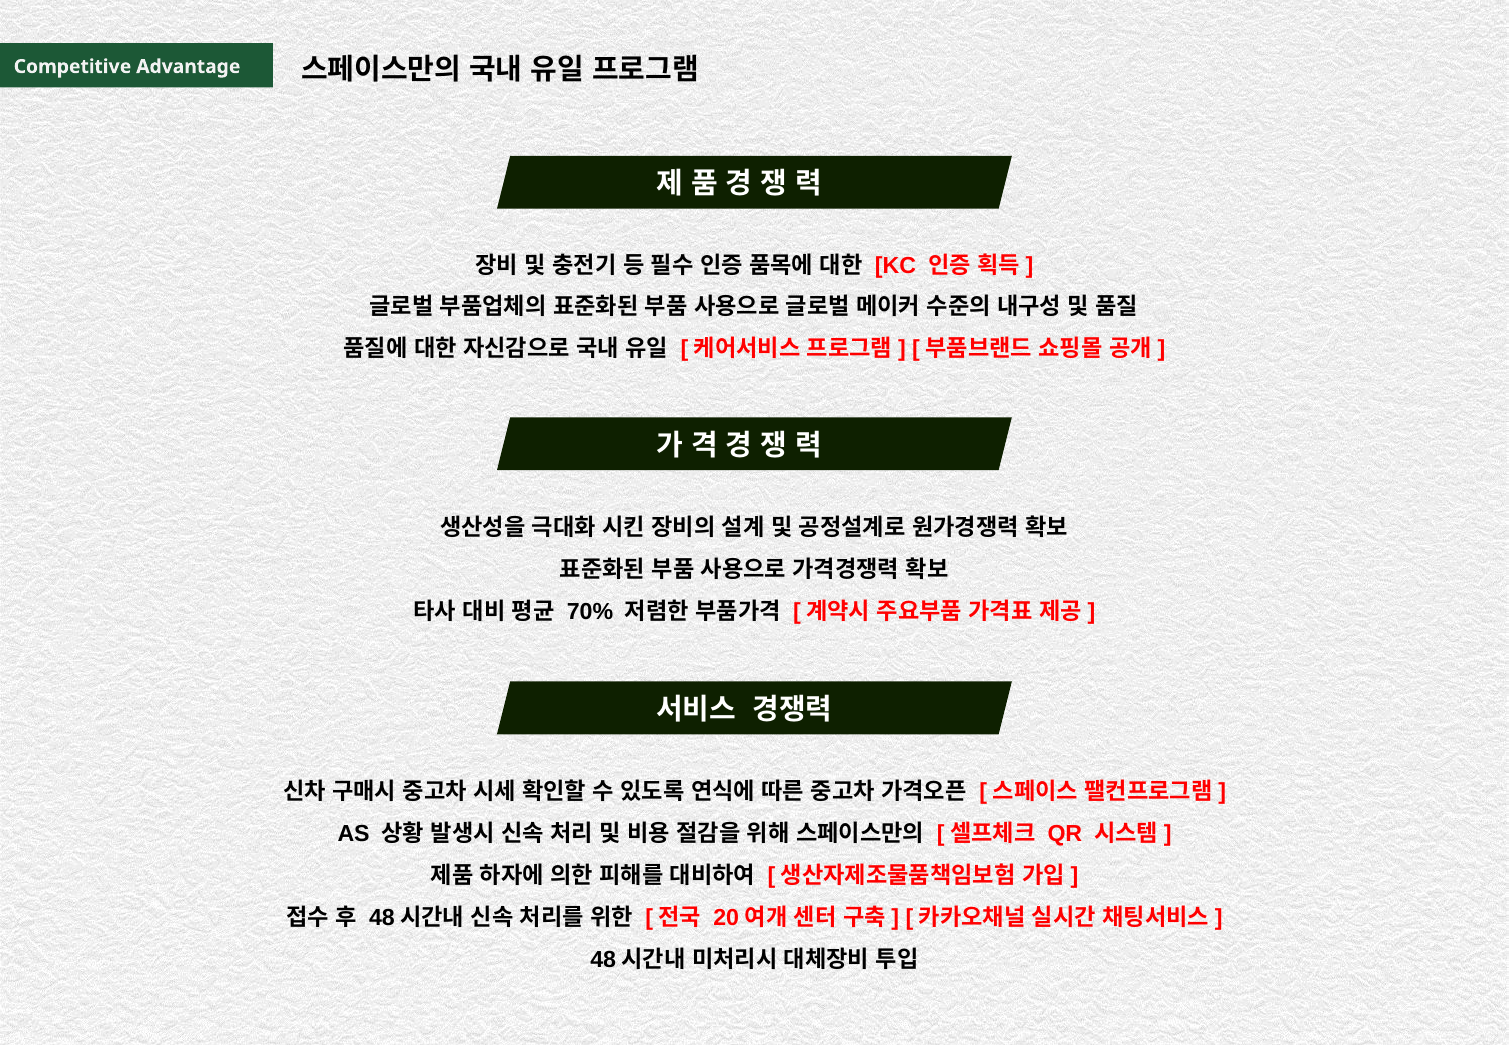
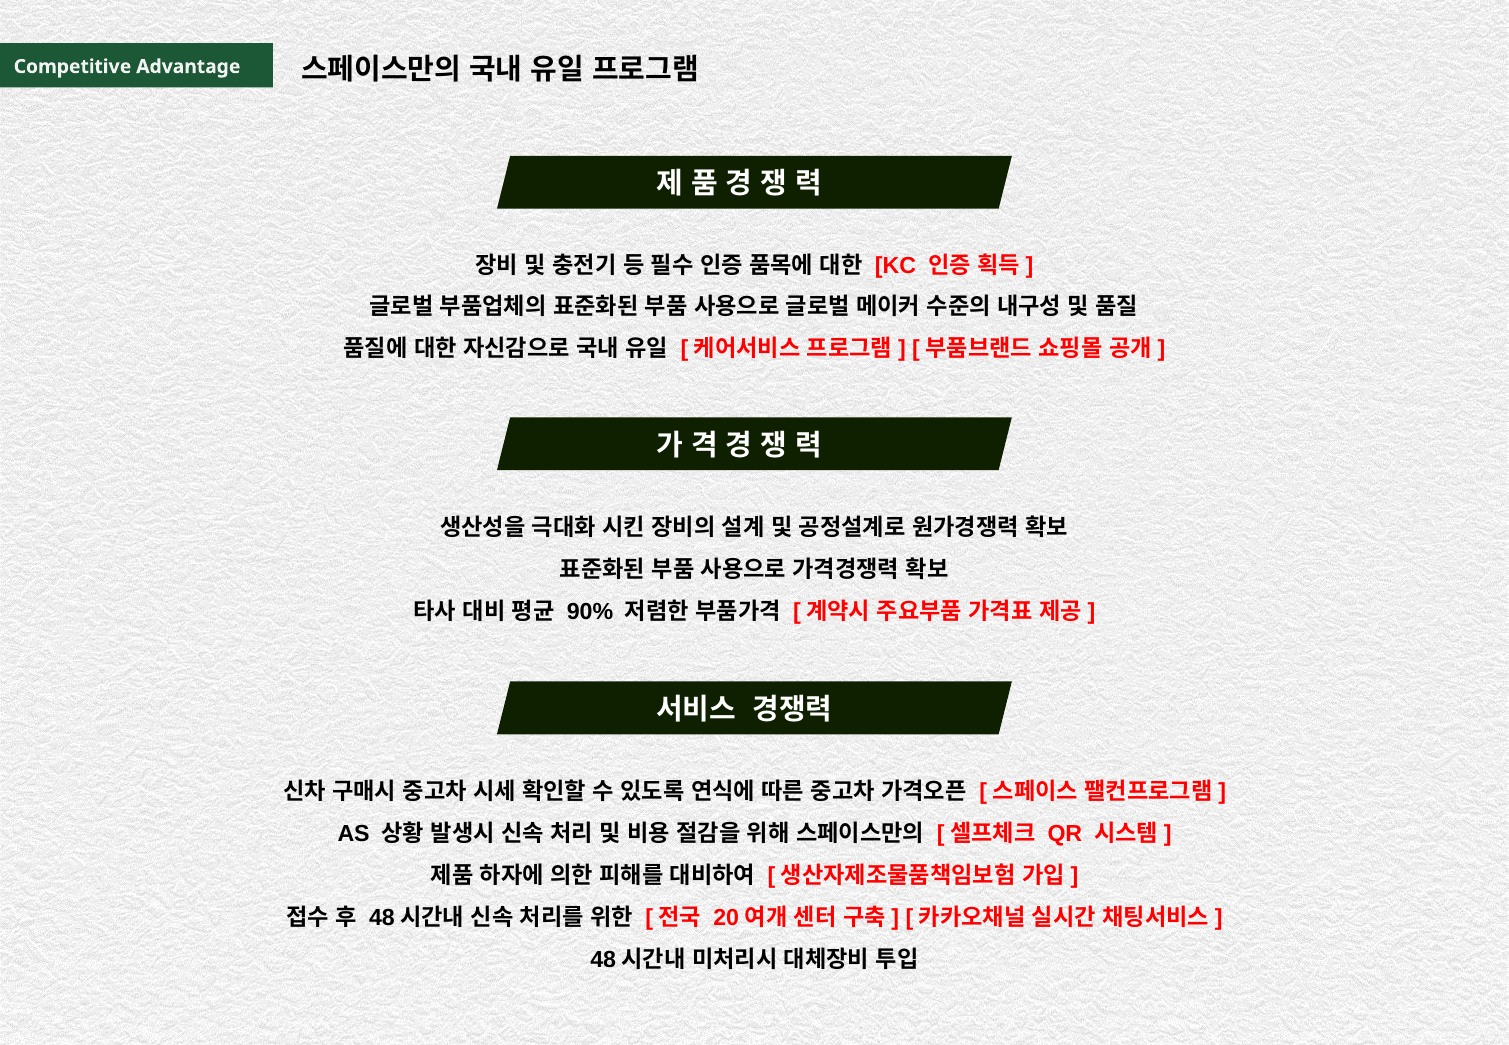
70%: 70% -> 90%
